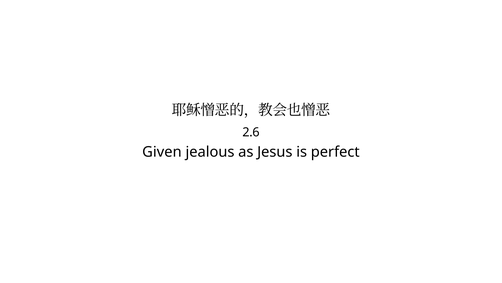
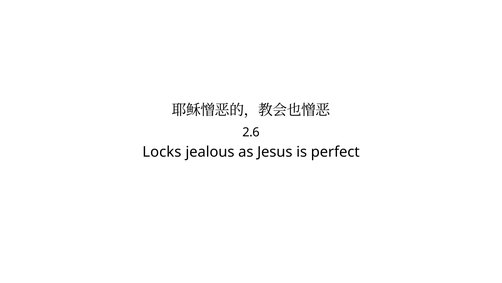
Given: Given -> Locks
